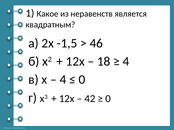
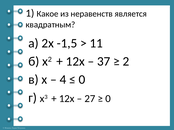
46: 46 -> 11
18: 18 -> 37
4 at (126, 62): 4 -> 2
42: 42 -> 27
